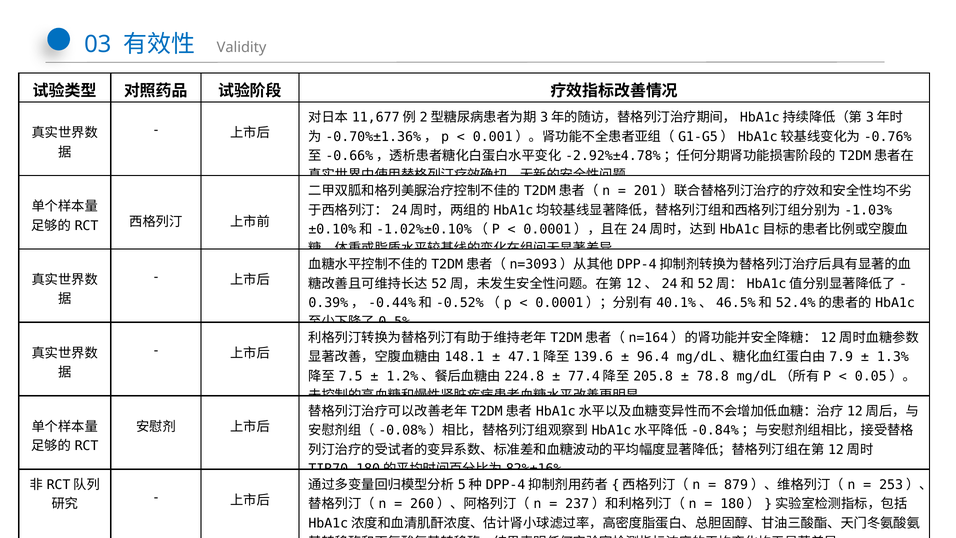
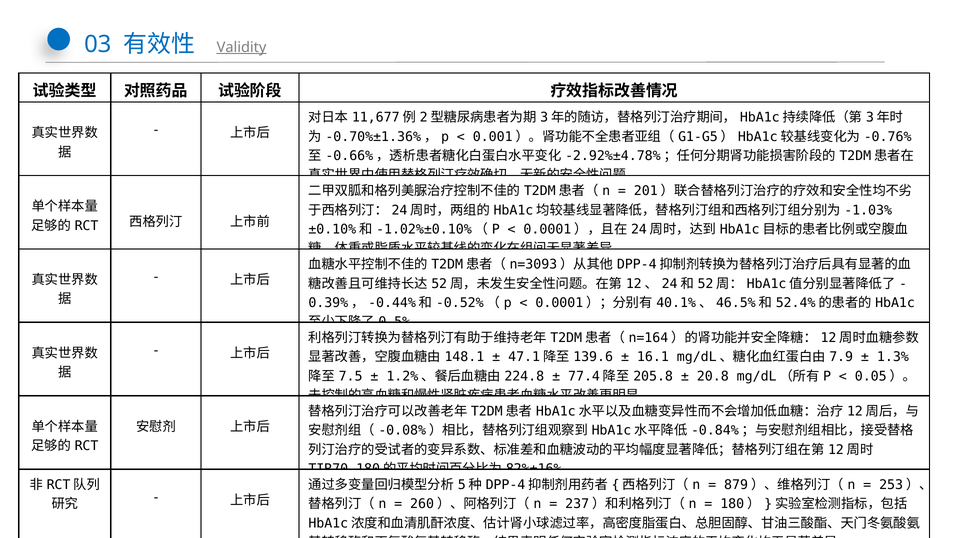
Validity underline: none -> present
96.4: 96.4 -> 16.1
78.8: 78.8 -> 20.8
